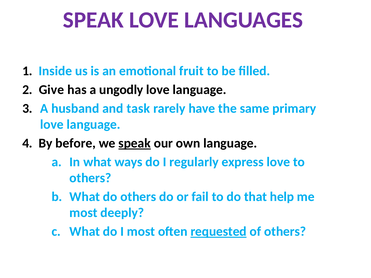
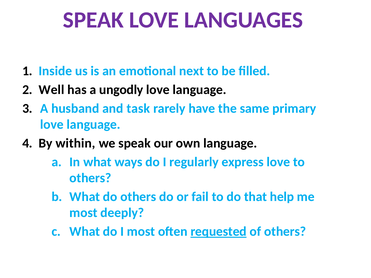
fruit: fruit -> next
Give: Give -> Well
before: before -> within
speak at (135, 143) underline: present -> none
